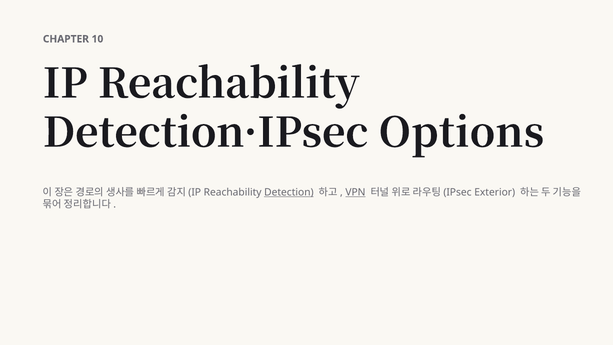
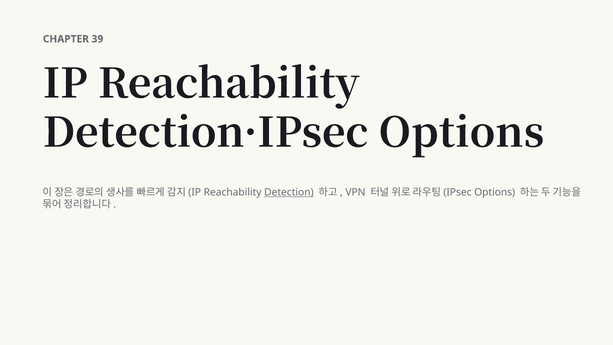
10: 10 -> 39
VPN underline: present -> none
Exterior at (495, 192): Exterior -> Options
